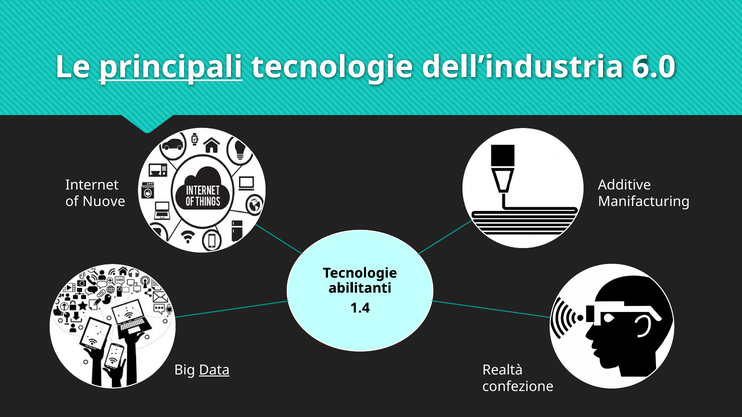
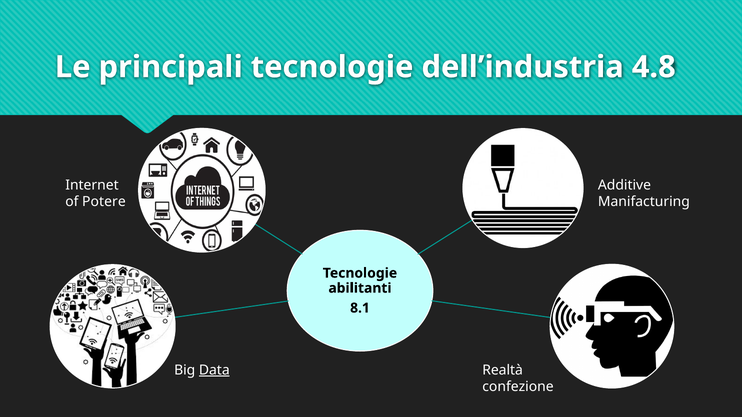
principali underline: present -> none
6.0: 6.0 -> 4.8
Nuove: Nuove -> Potere
1.4: 1.4 -> 8.1
